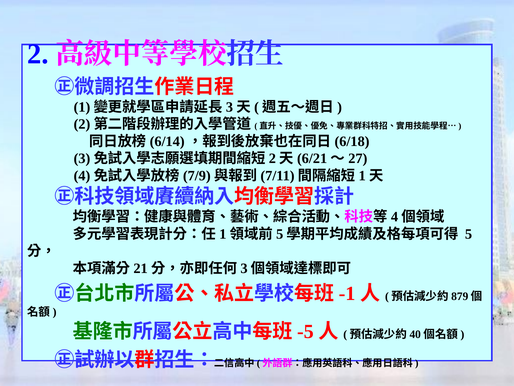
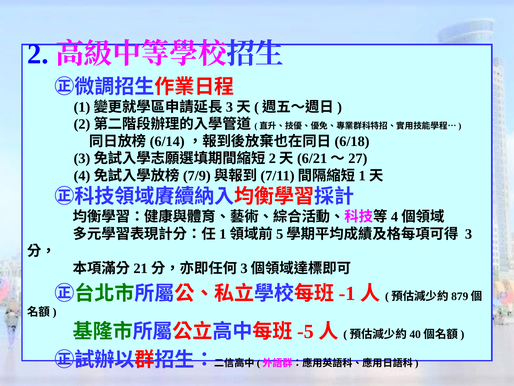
5: 5 -> 3
